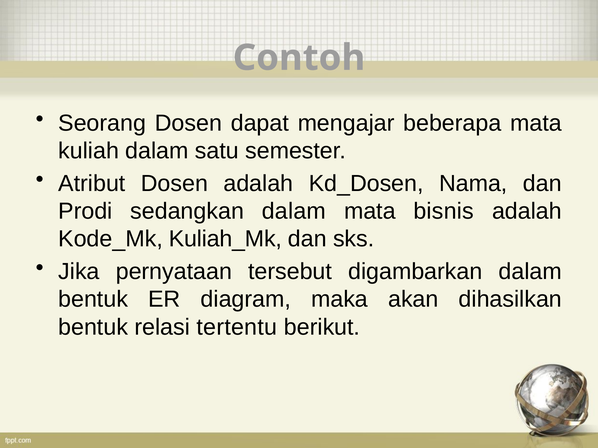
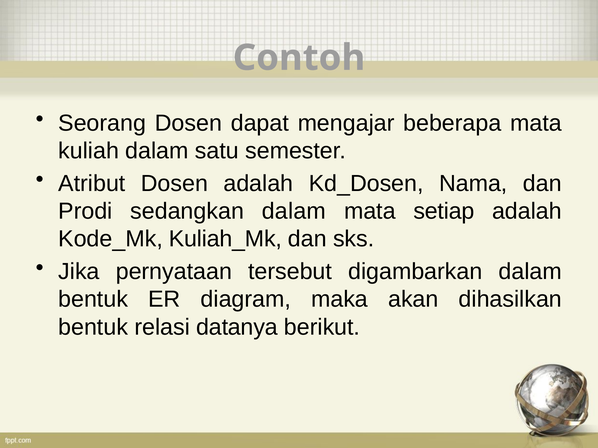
bisnis: bisnis -> setiap
tertentu: tertentu -> datanya
